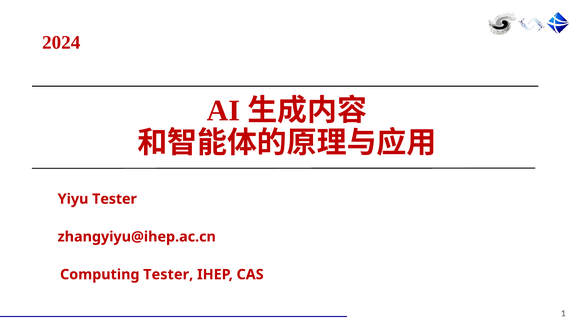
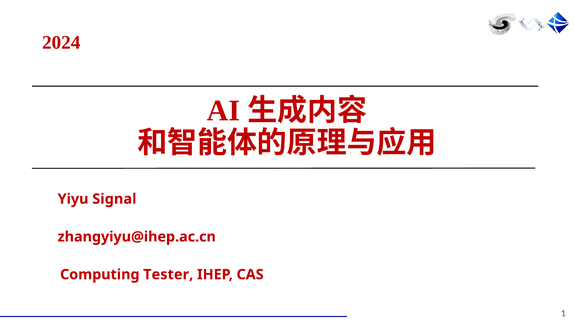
Yiyu Tester: Tester -> Signal
